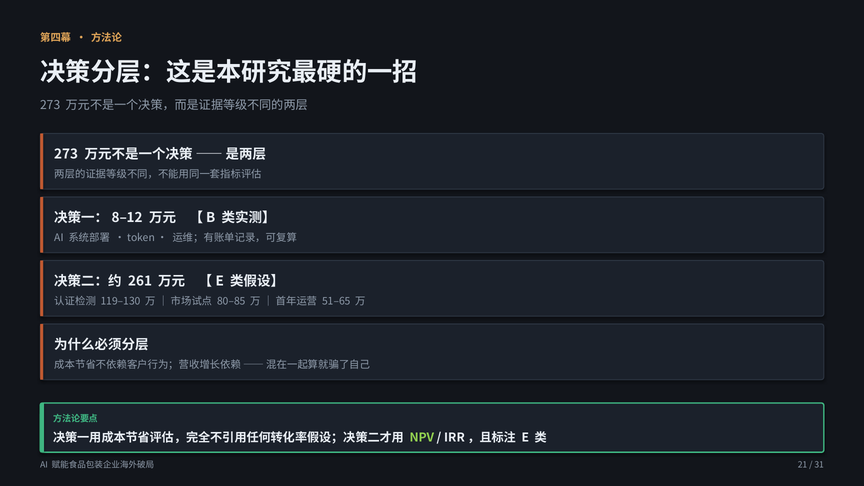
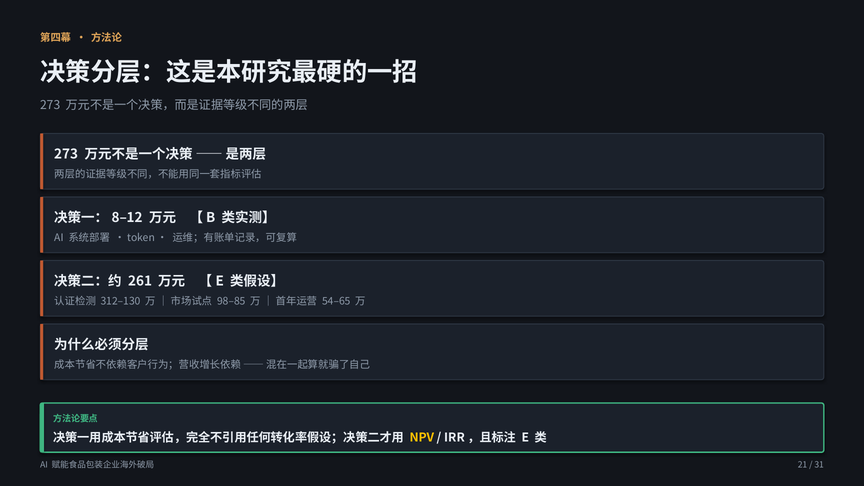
119–130: 119–130 -> 312–130
80–85: 80–85 -> 98–85
51–65: 51–65 -> 54–65
NPV colour: light green -> yellow
